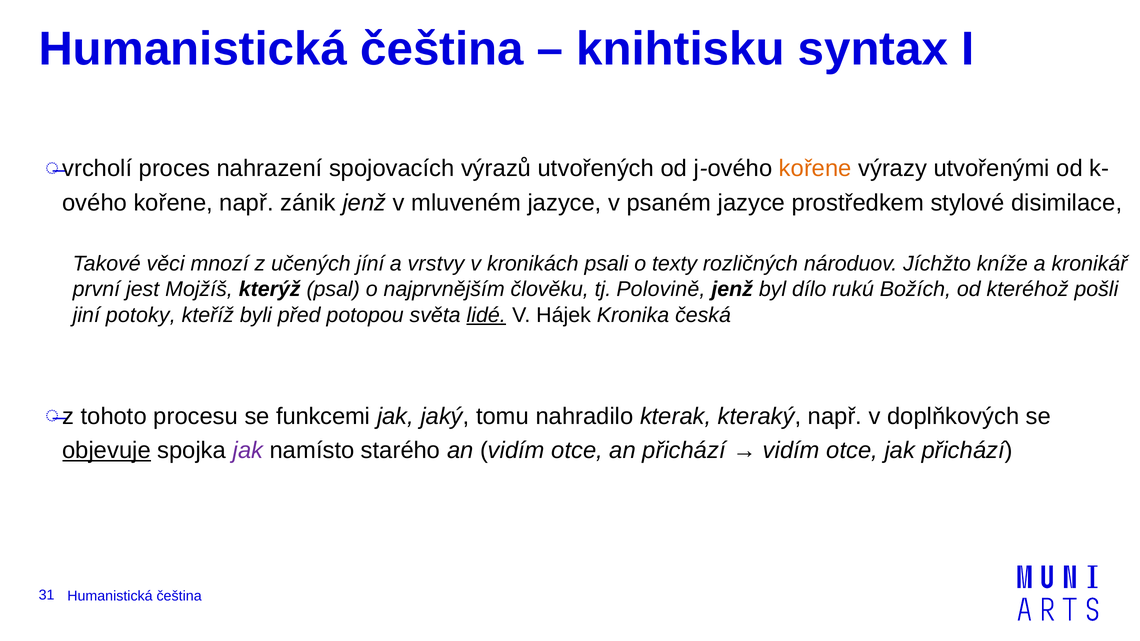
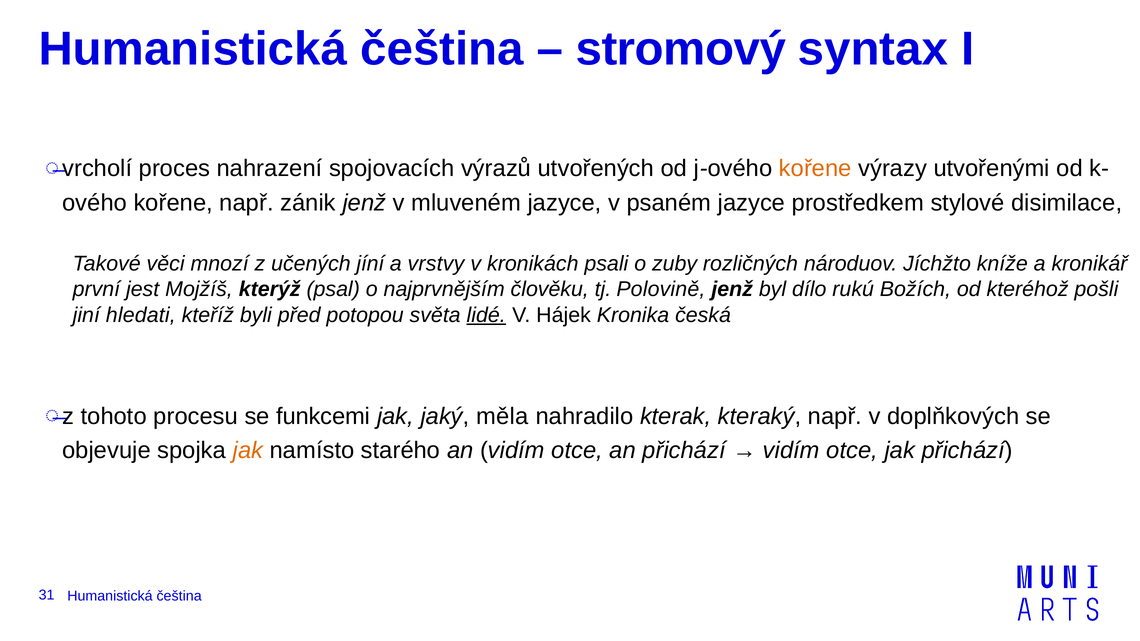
knihtisku: knihtisku -> stromový
texty: texty -> zuby
potoky: potoky -> hledati
tomu: tomu -> měla
objevuje underline: present -> none
jak at (248, 451) colour: purple -> orange
